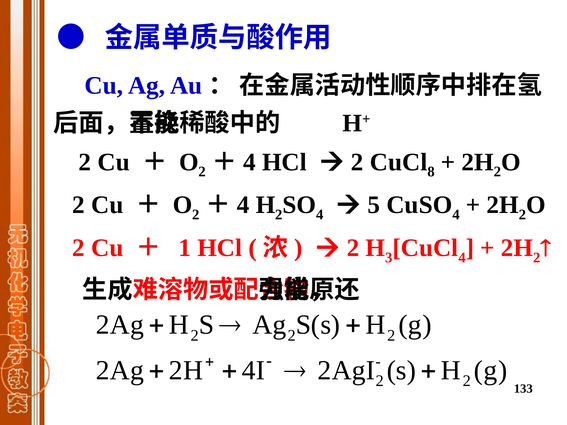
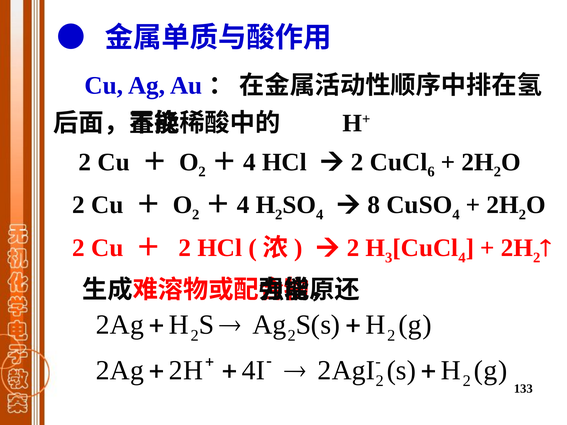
8: 8 -> 6
5: 5 -> 8
1 at (185, 248): 1 -> 2
